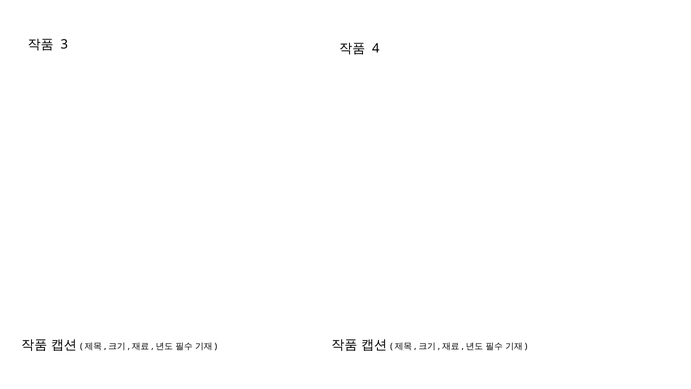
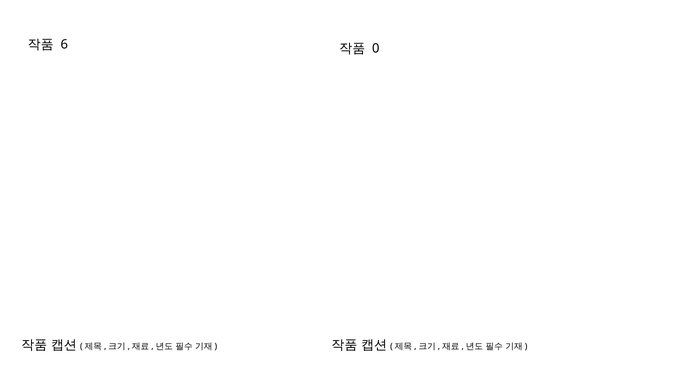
3: 3 -> 6
4: 4 -> 0
